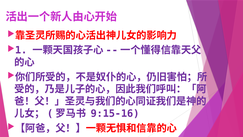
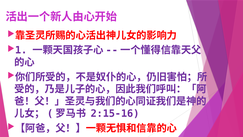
9:15-16: 9:15-16 -> 2:15-16
